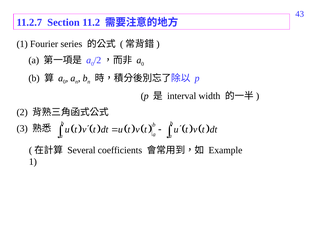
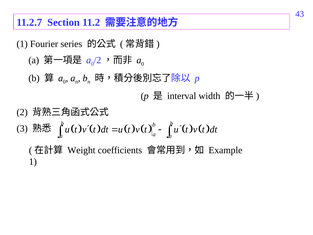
Several: Several -> Weight
